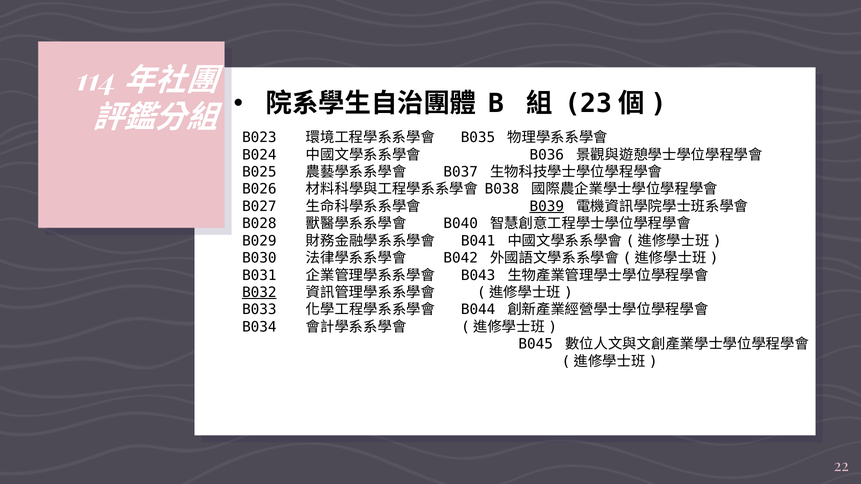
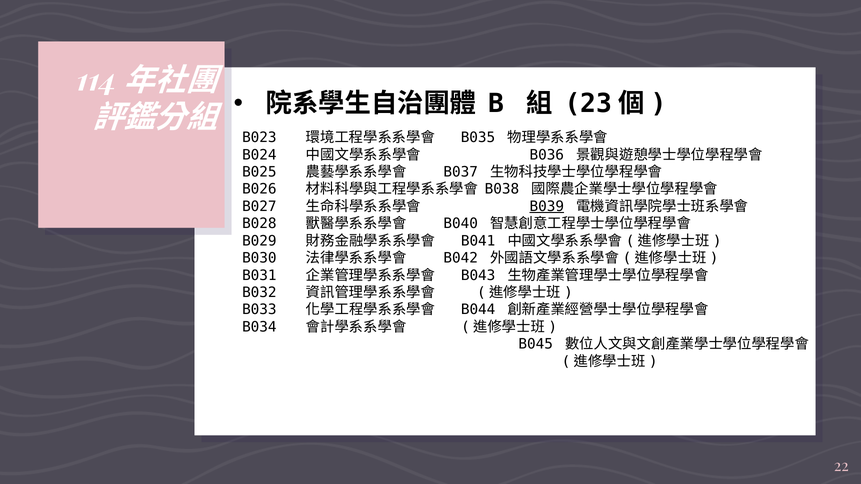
B032 underline: present -> none
